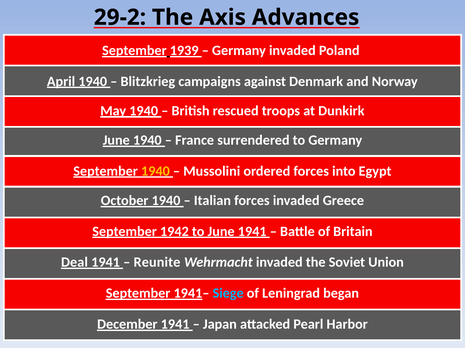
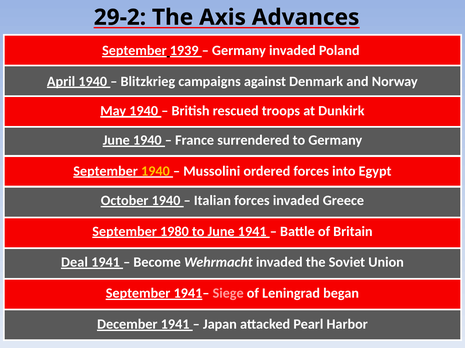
1942: 1942 -> 1980
Reunite: Reunite -> Become
Siege colour: light blue -> pink
